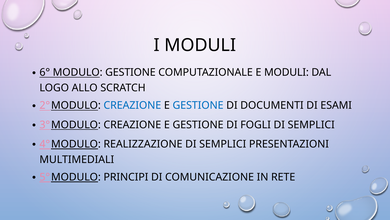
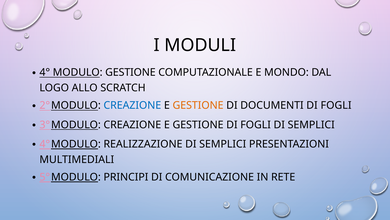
6° at (45, 72): 6° -> 4°
E MODULI: MODULI -> MONDO
GESTIONE at (198, 105) colour: blue -> orange
DOCUMENTI DI ESAMI: ESAMI -> FOGLI
